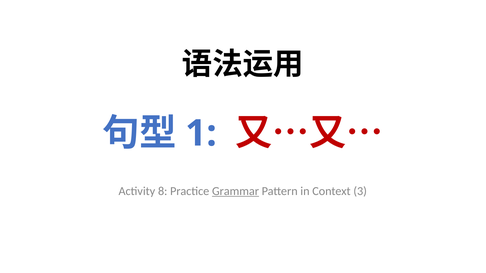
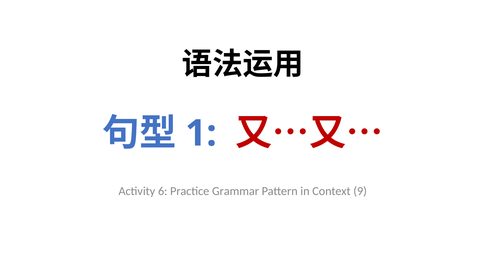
8: 8 -> 6
Grammar underline: present -> none
3: 3 -> 9
